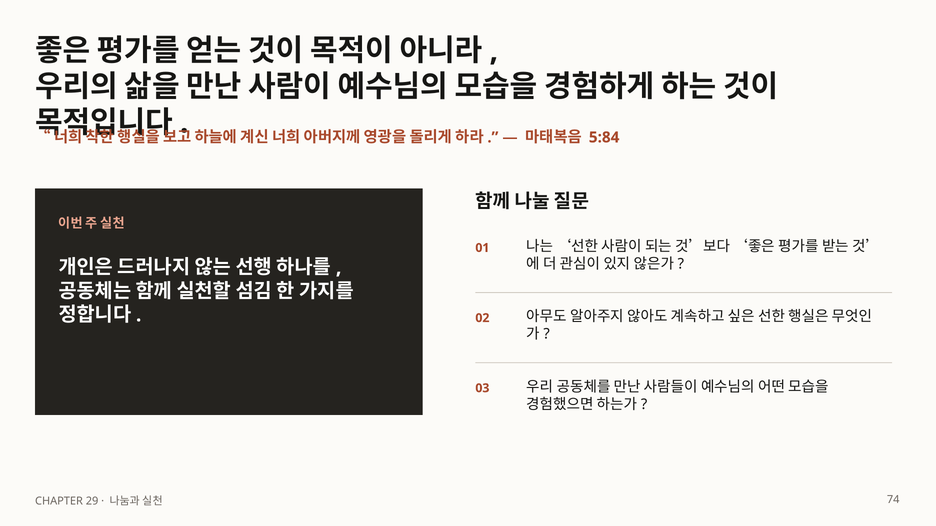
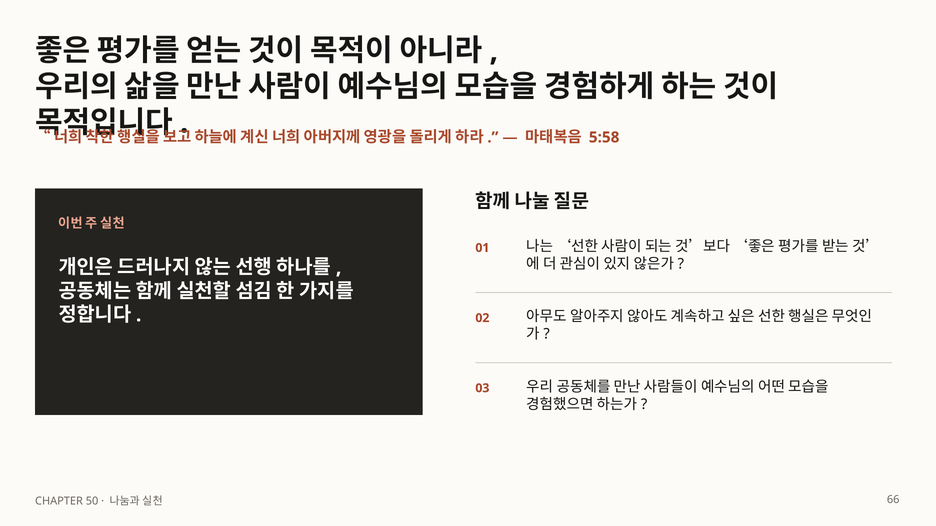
5:84: 5:84 -> 5:58
29: 29 -> 50
74: 74 -> 66
